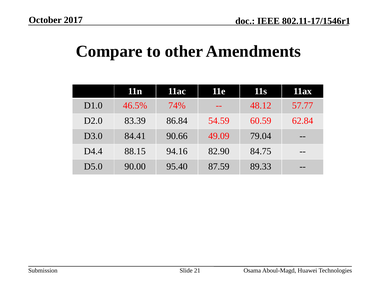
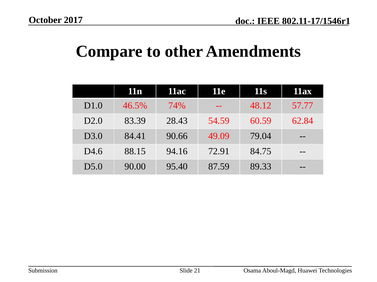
86.84: 86.84 -> 28.43
D4.4: D4.4 -> D4.6
82.90: 82.90 -> 72.91
